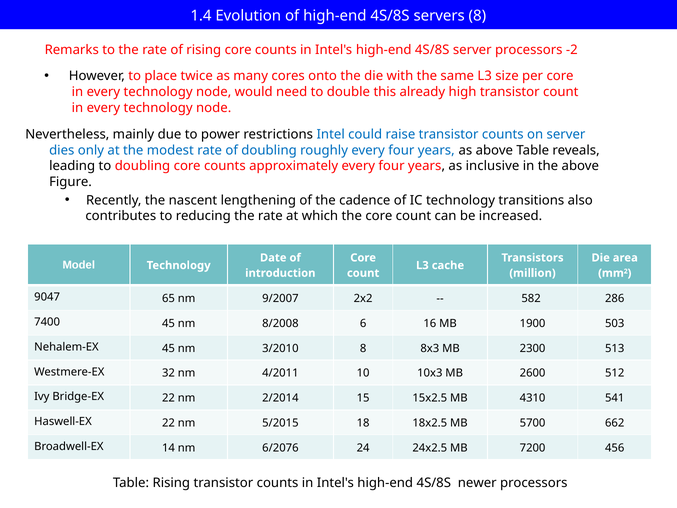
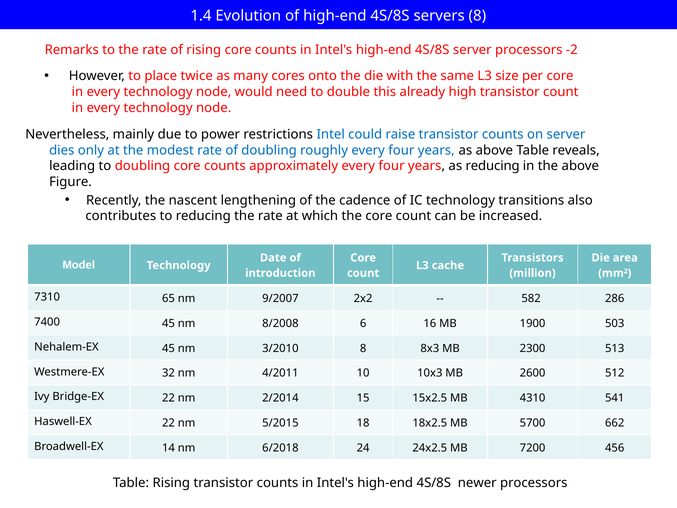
as inclusive: inclusive -> reducing
9047: 9047 -> 7310
6/2076: 6/2076 -> 6/2018
